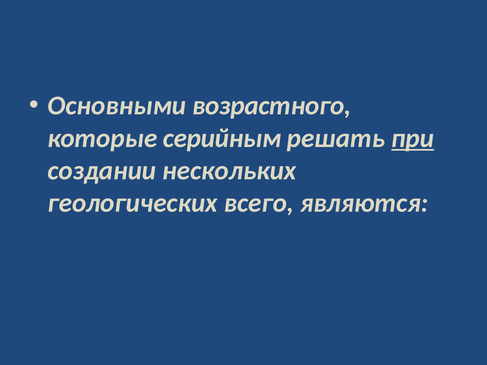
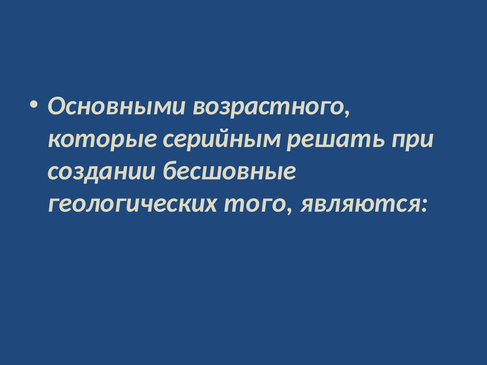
при underline: present -> none
нескольких: нескольких -> бесшовные
всего: всего -> того
